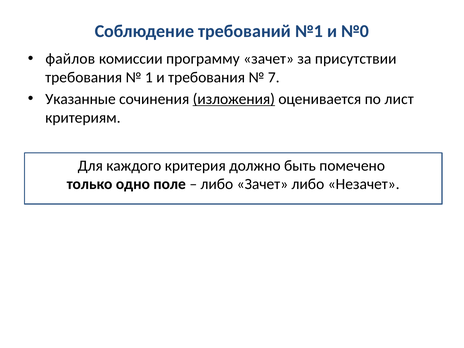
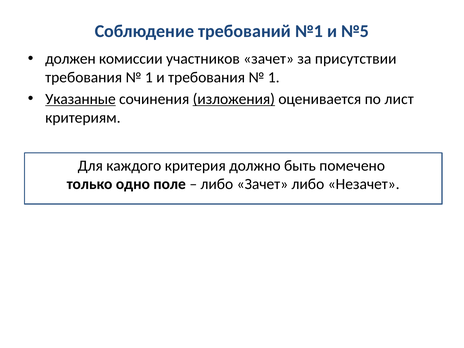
№0: №0 -> №5
файлов: файлов -> должен
программу: программу -> участников
7 at (274, 77): 7 -> 1
Указанные underline: none -> present
